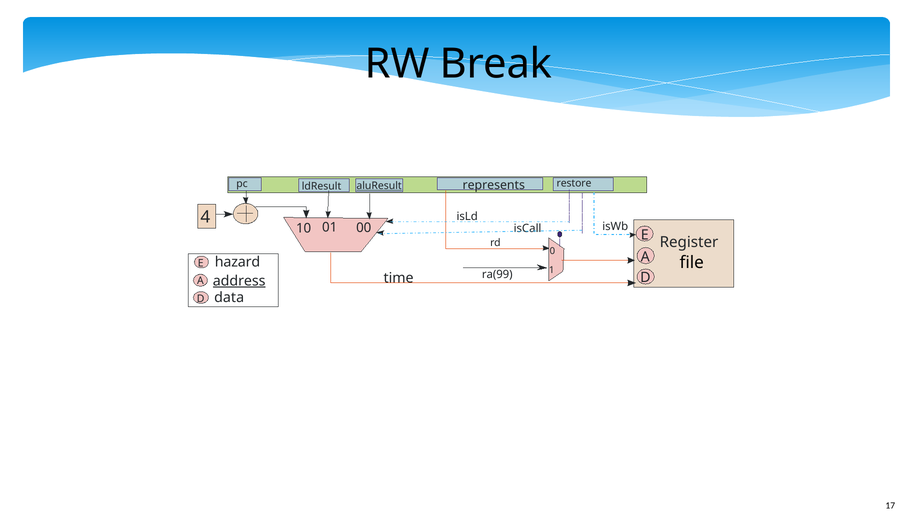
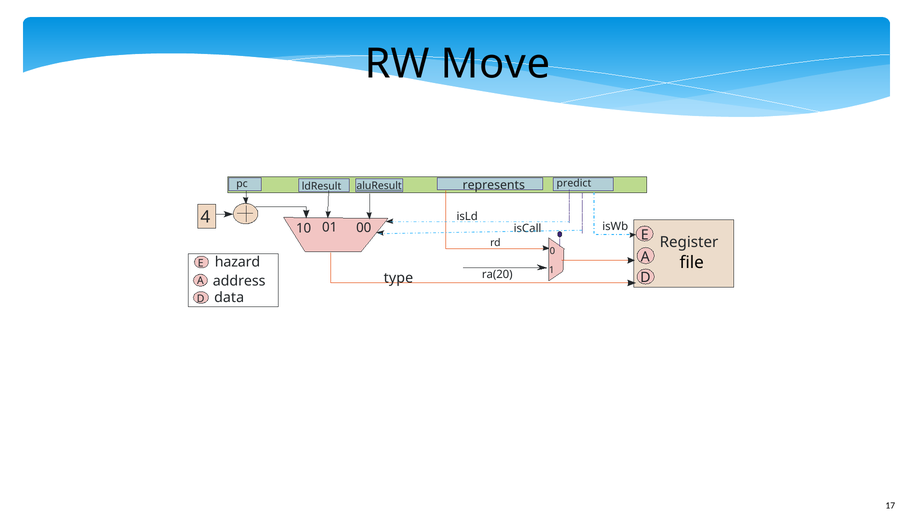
Break: Break -> Move
restore: restore -> predict
ra(99: ra(99 -> ra(20
time: time -> type
address underline: present -> none
